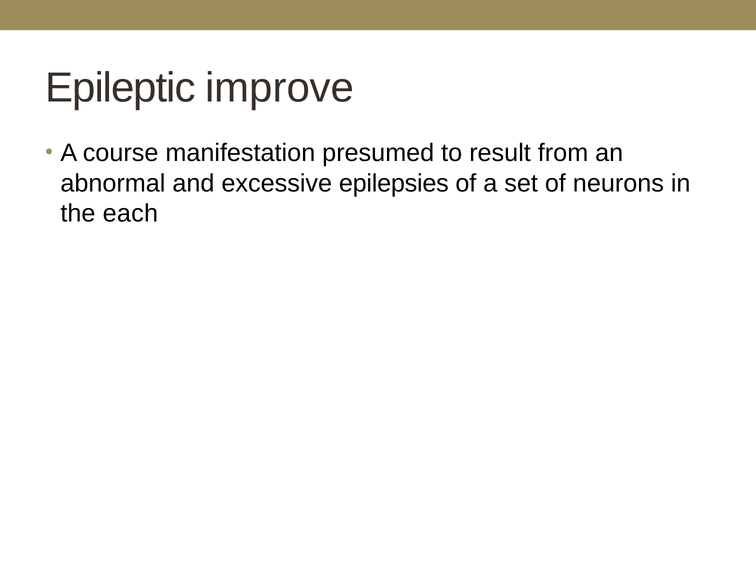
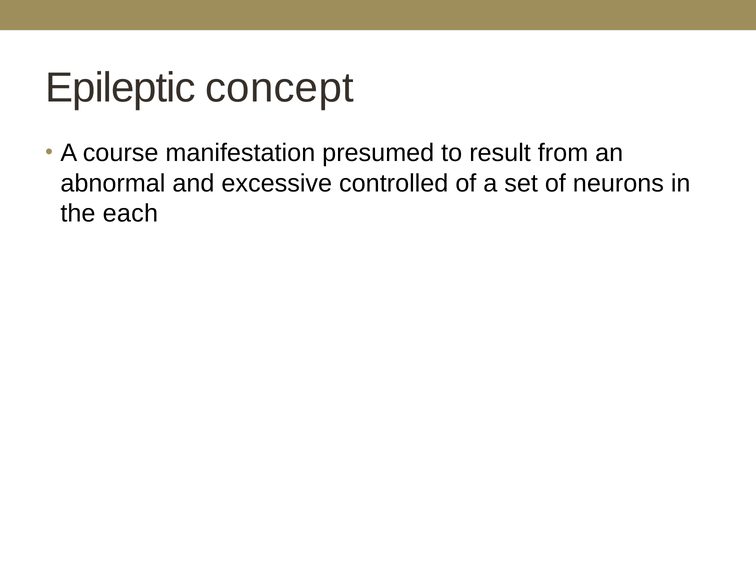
improve: improve -> concept
epilepsies: epilepsies -> controlled
